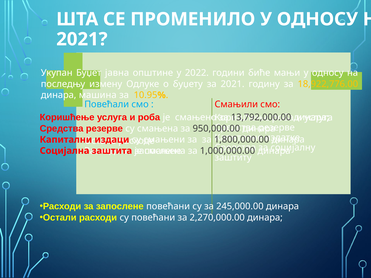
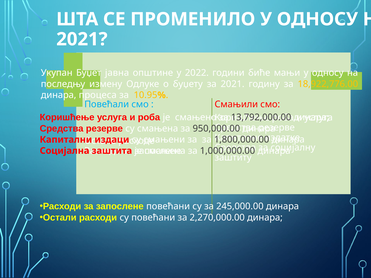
машина: машина -> процеса
